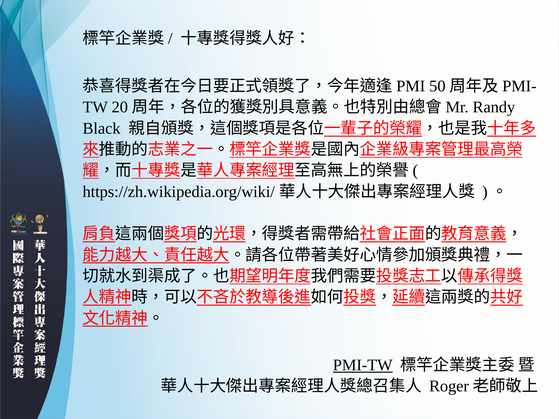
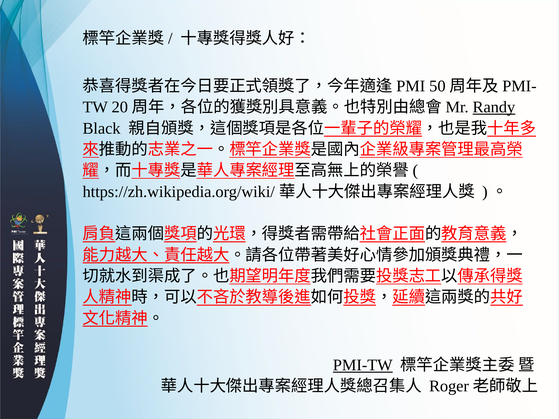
Randy underline: none -> present
